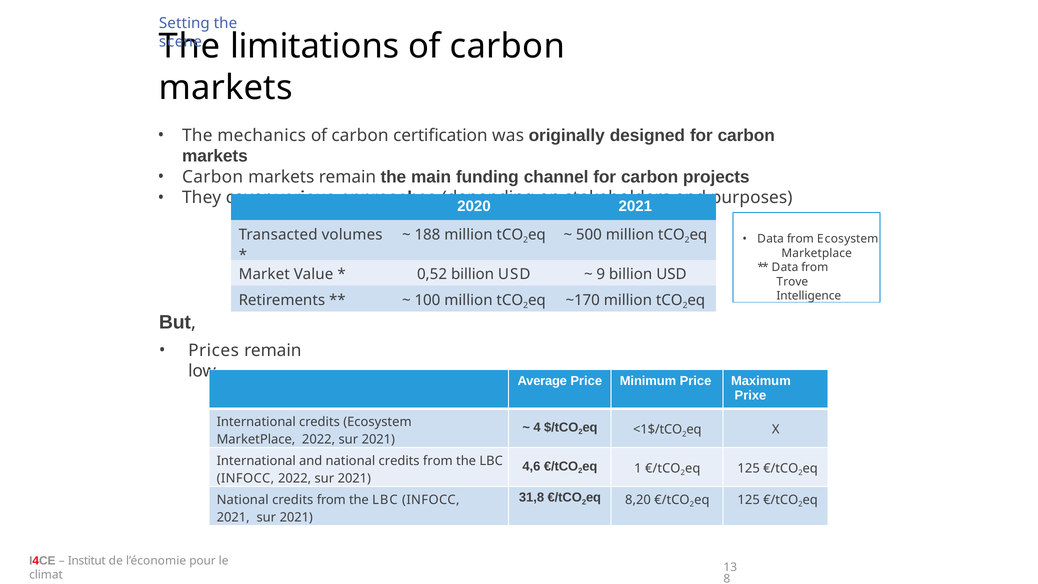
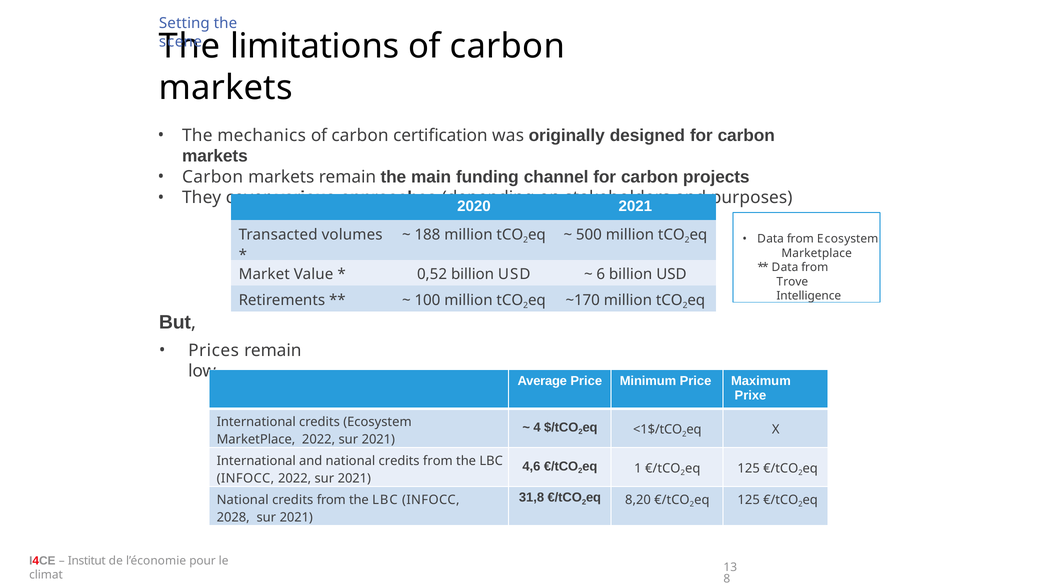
9: 9 -> 6
2021 at (233, 517): 2021 -> 2028
